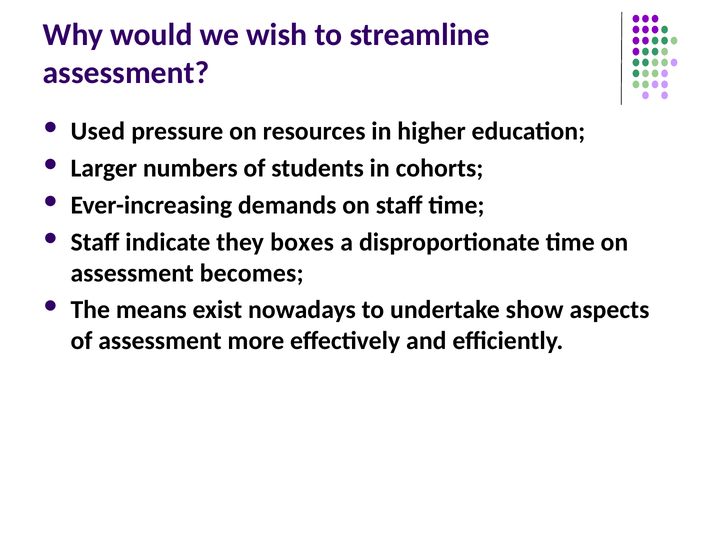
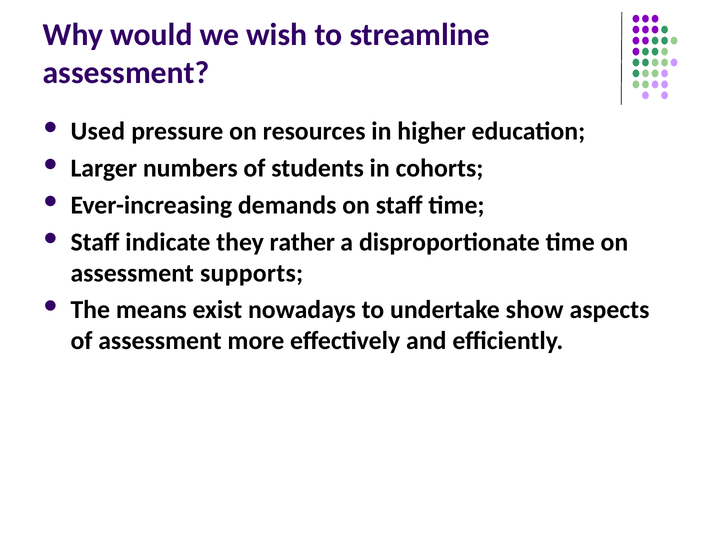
boxes: boxes -> rather
becomes: becomes -> supports
